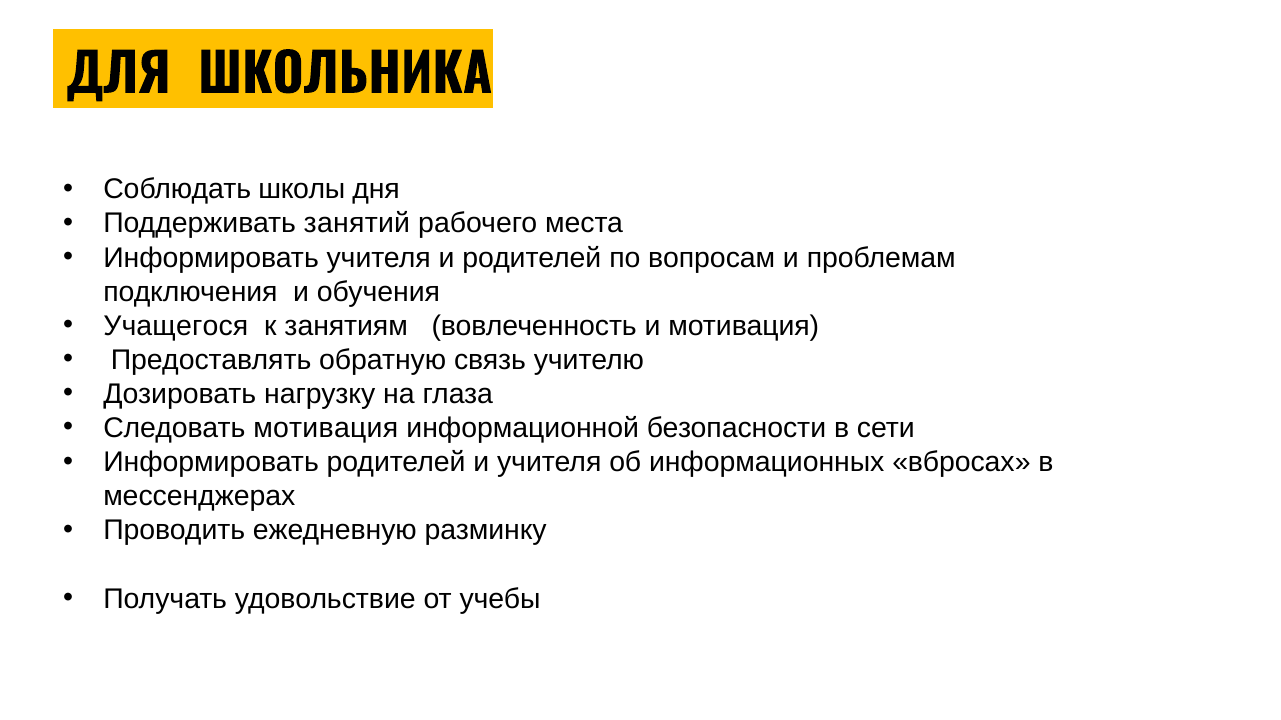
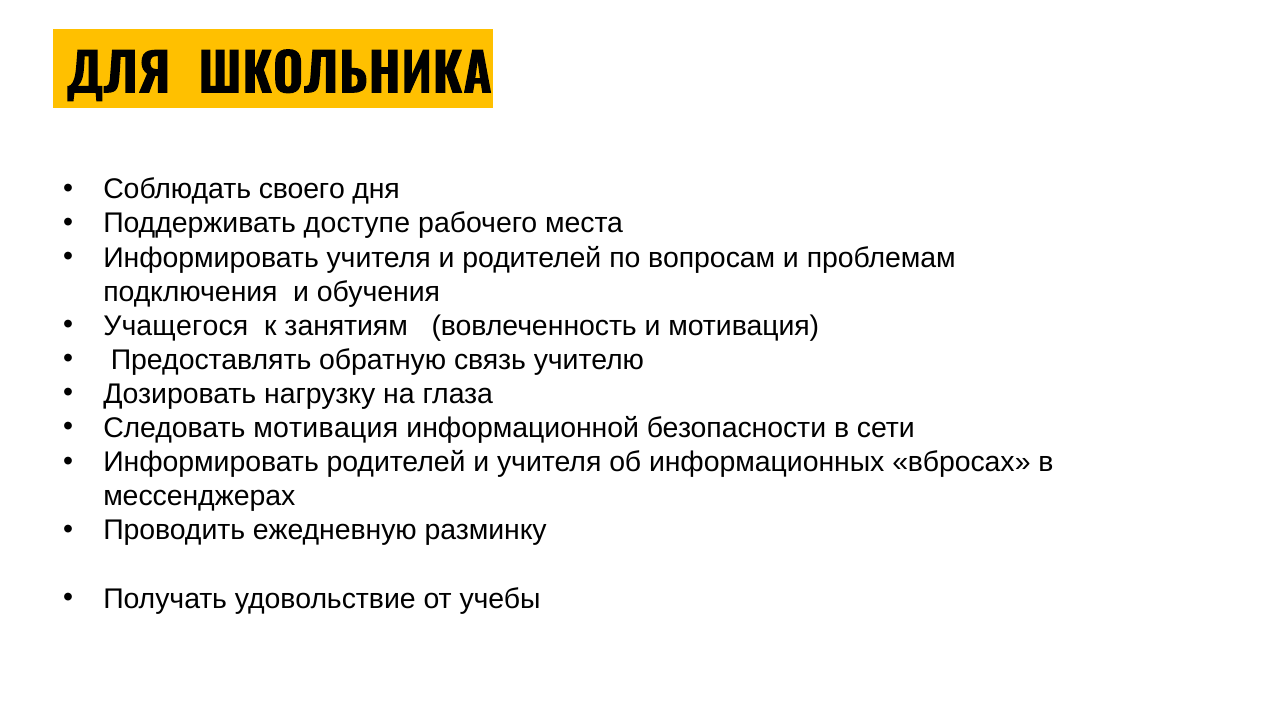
школы: школы -> своего
занятий: занятий -> доступе
